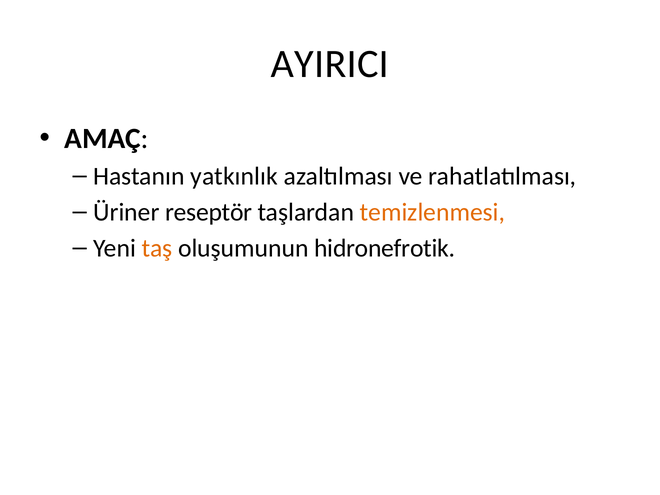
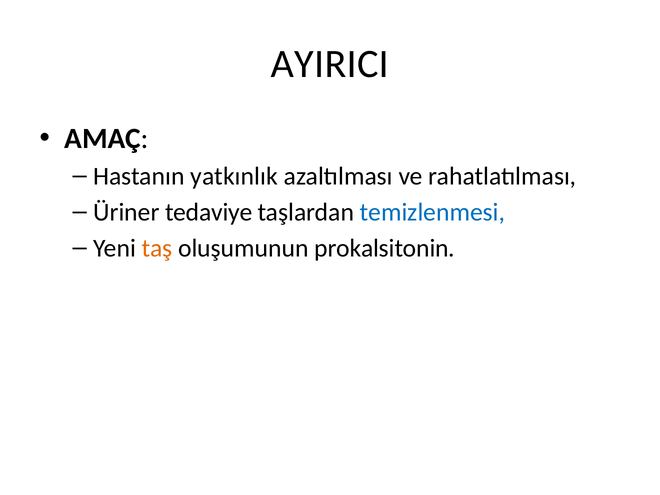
reseptör: reseptör -> tedaviye
temizlenmesi colour: orange -> blue
hidronefrotik: hidronefrotik -> prokalsitonin
